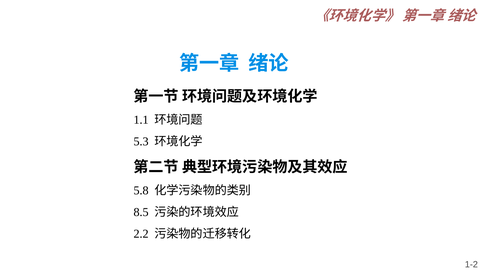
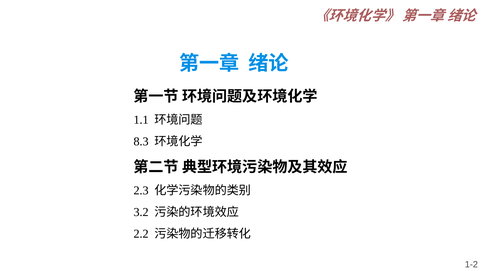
5.3: 5.3 -> 8.3
5.8: 5.8 -> 2.3
8.5: 8.5 -> 3.2
